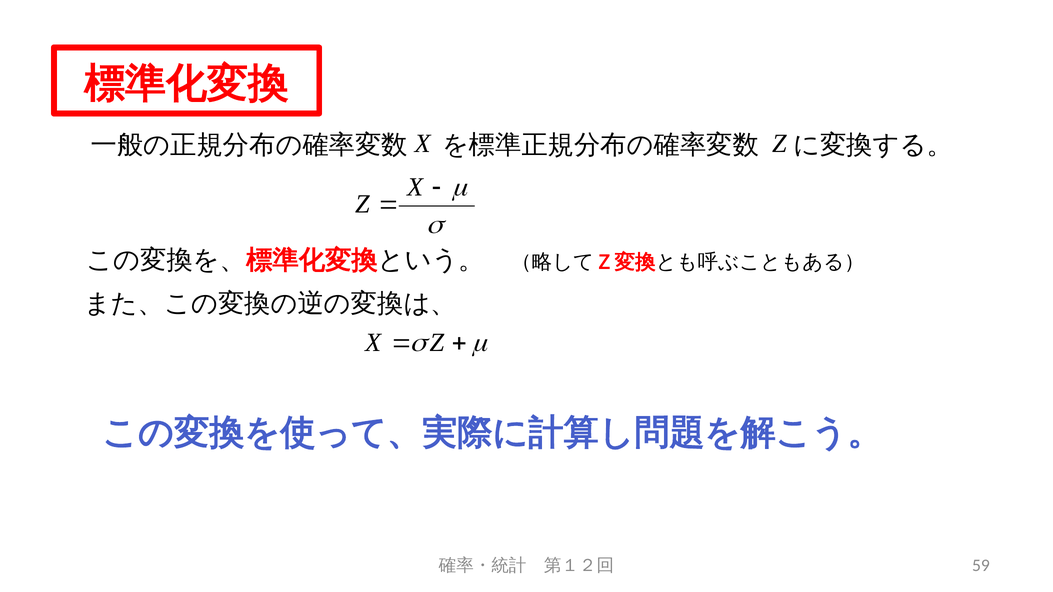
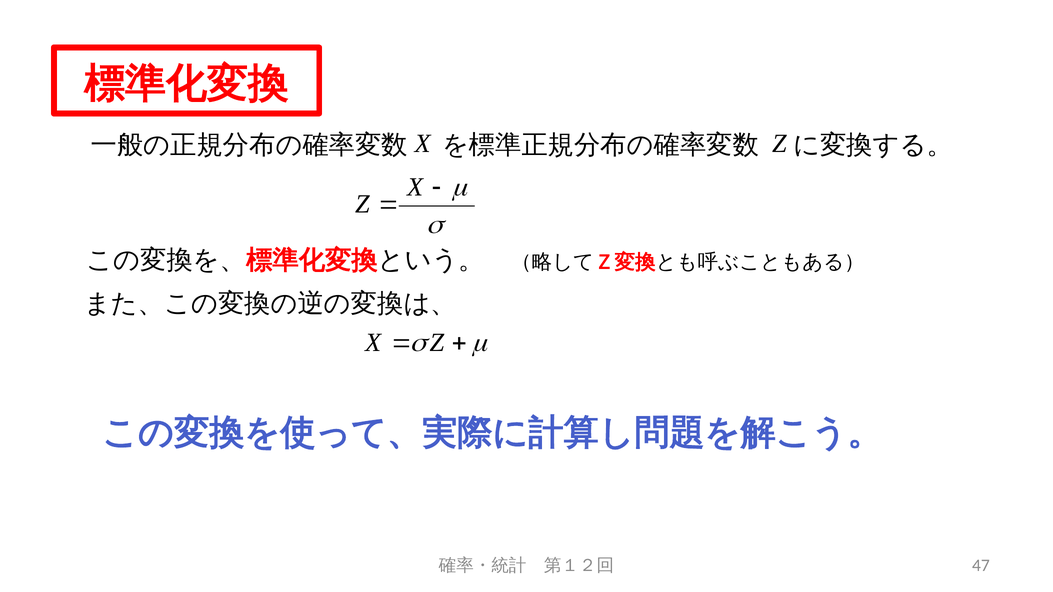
59: 59 -> 47
